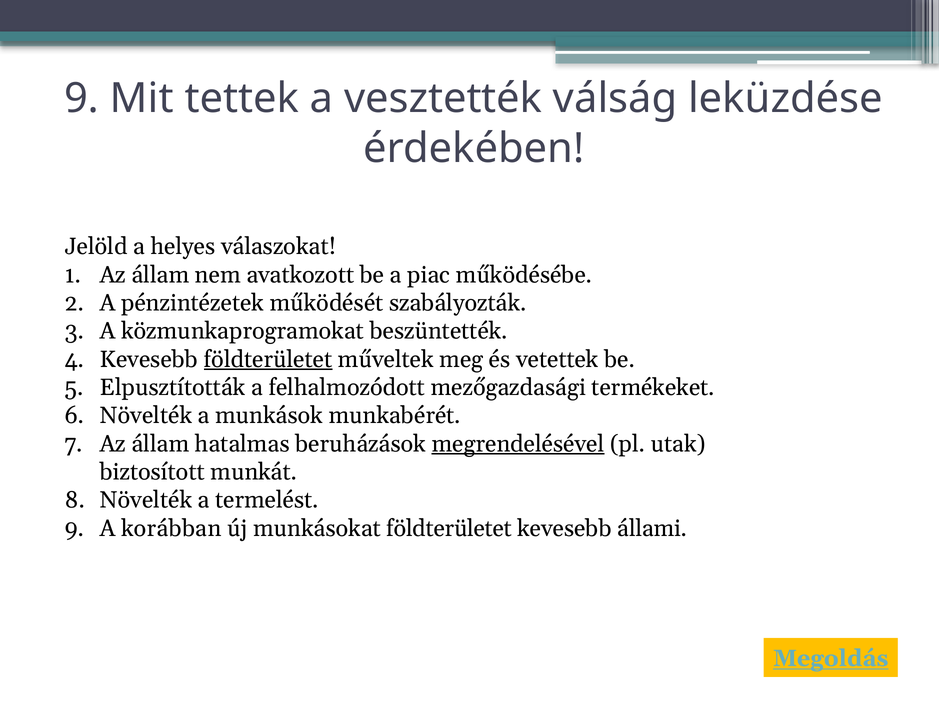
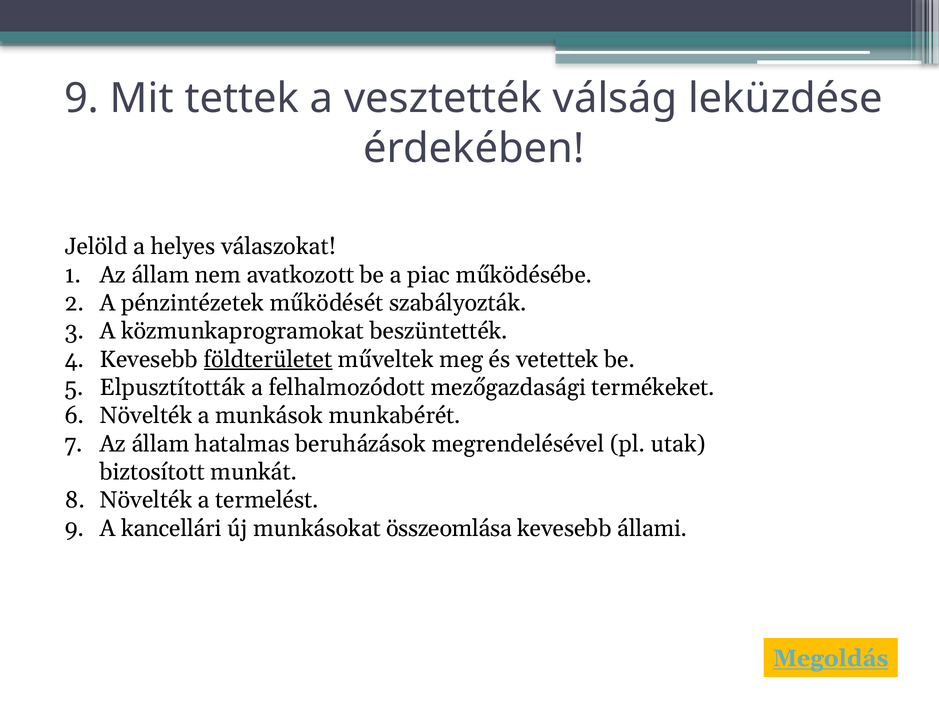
megrendelésével underline: present -> none
korábban: korábban -> kancellári
munkásokat földterületet: földterületet -> összeomlása
